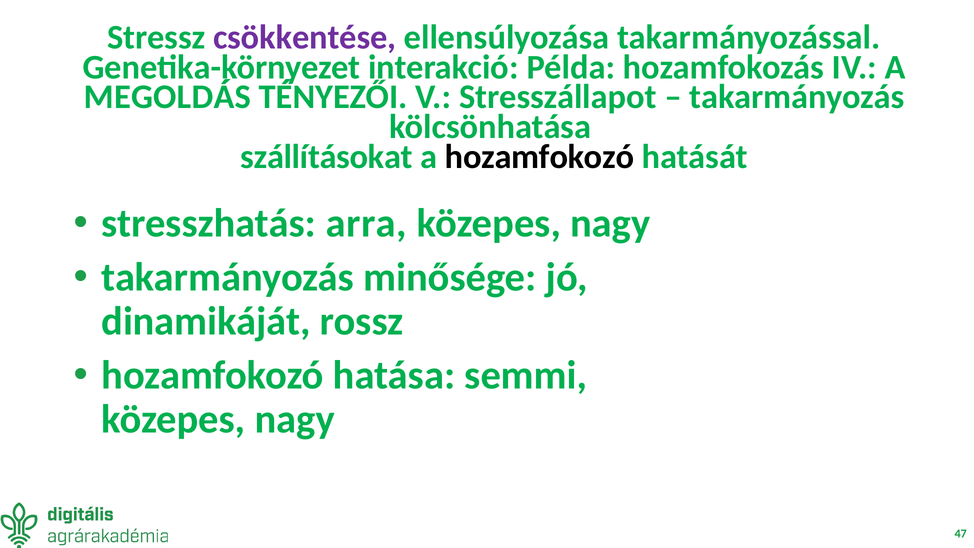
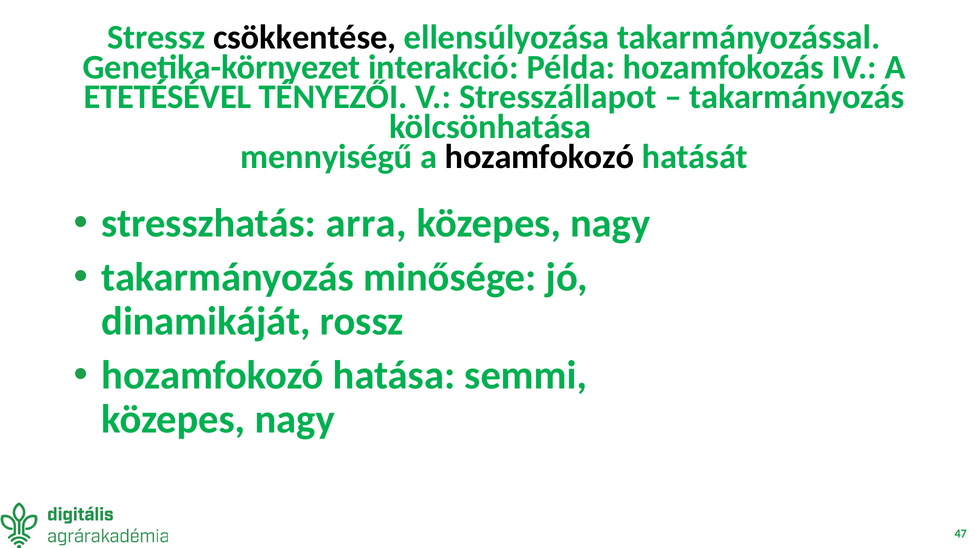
csökkentése colour: purple -> black
MEGOLDÁS: MEGOLDÁS -> ETETÉSÉVEL
szállításokat: szállításokat -> mennyiségű
